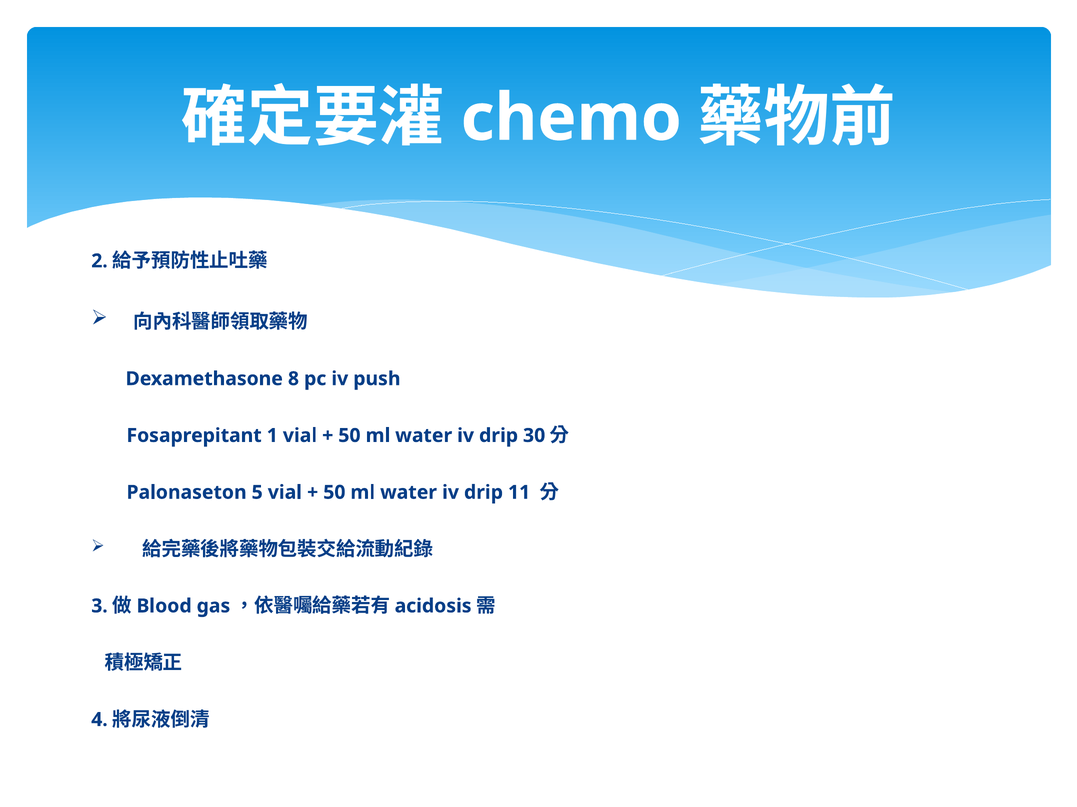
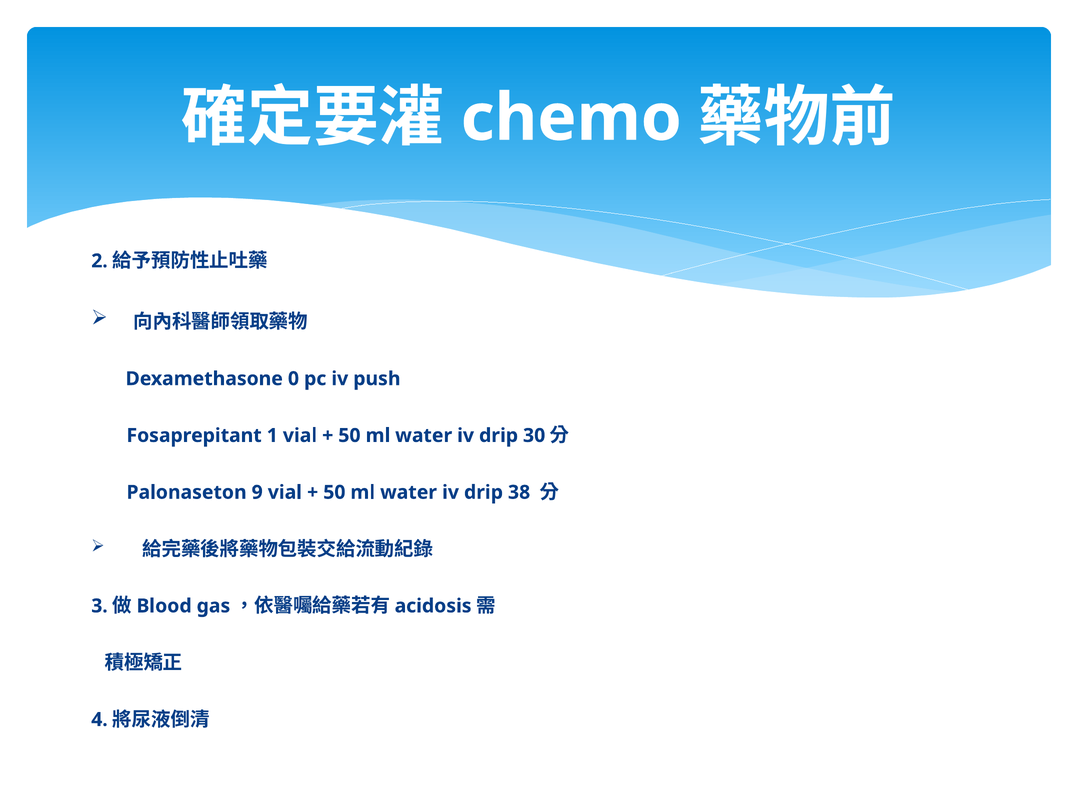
8: 8 -> 0
5: 5 -> 9
11: 11 -> 38
